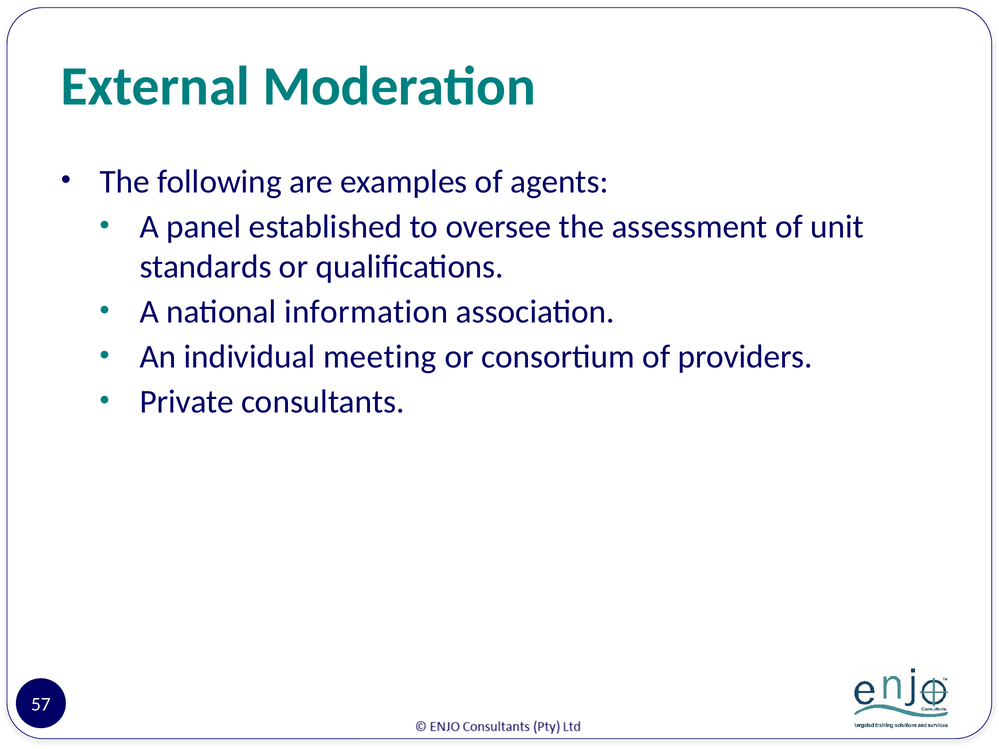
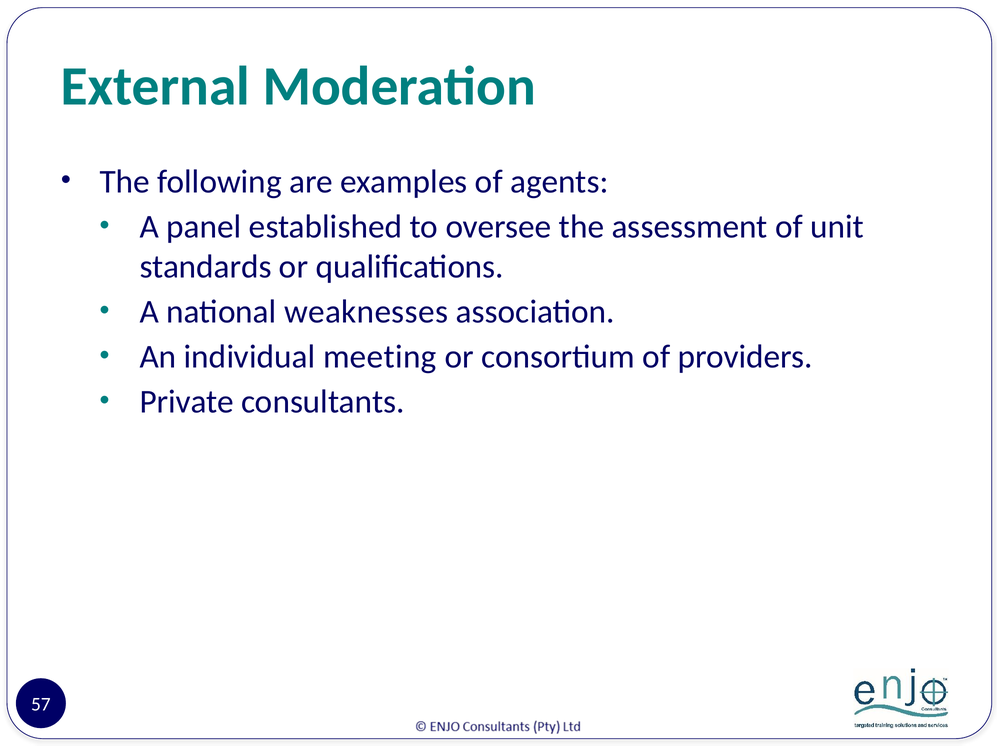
information: information -> weaknesses
